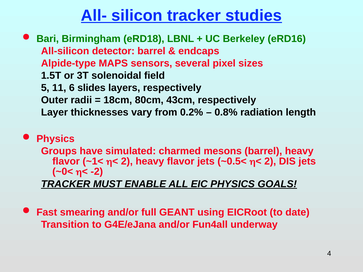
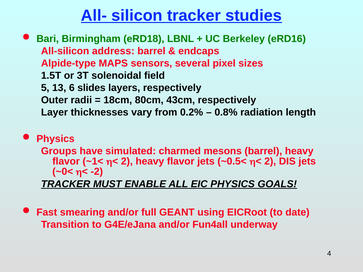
detector: detector -> address
11: 11 -> 13
